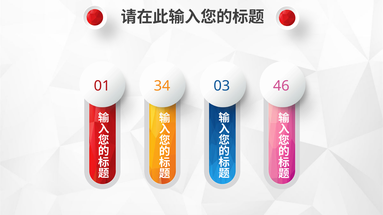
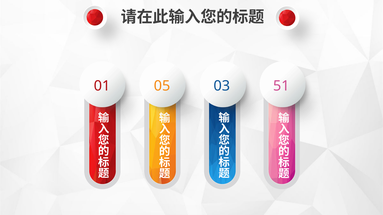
34: 34 -> 05
46: 46 -> 51
